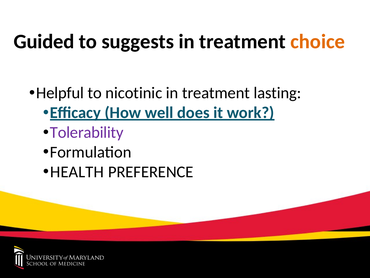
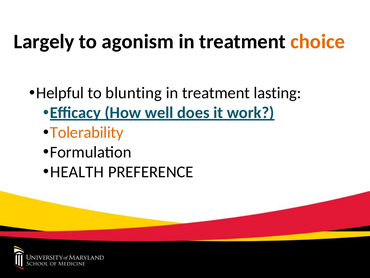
Guided: Guided -> Largely
suggests: suggests -> agonism
nicotinic: nicotinic -> blunting
Tolerability colour: purple -> orange
